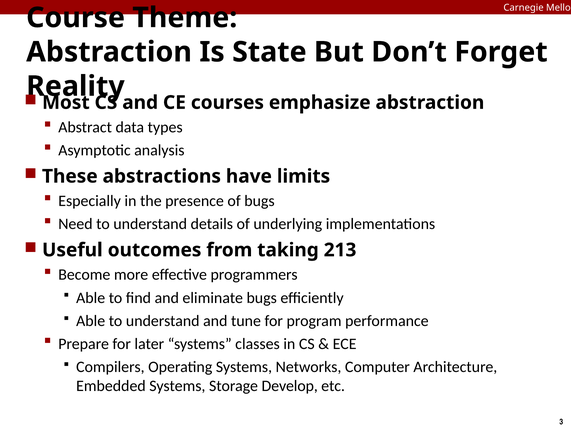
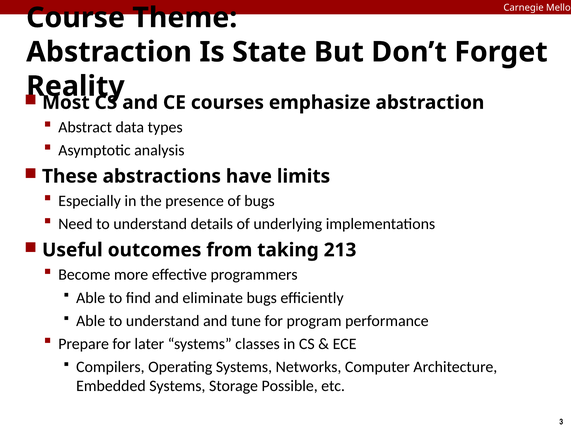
Develop: Develop -> Possible
